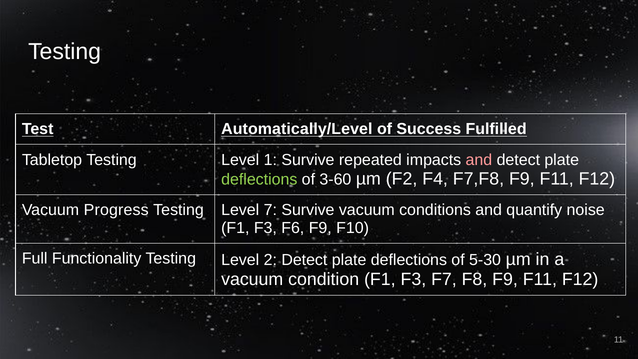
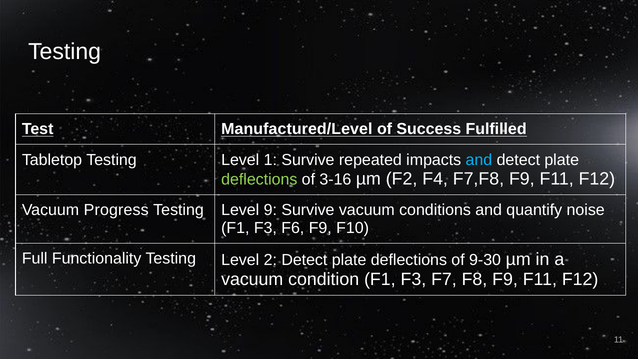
Automatically/Level: Automatically/Level -> Manufactured/Level
and at (479, 160) colour: pink -> light blue
3-60: 3-60 -> 3-16
7: 7 -> 9
5-30: 5-30 -> 9-30
